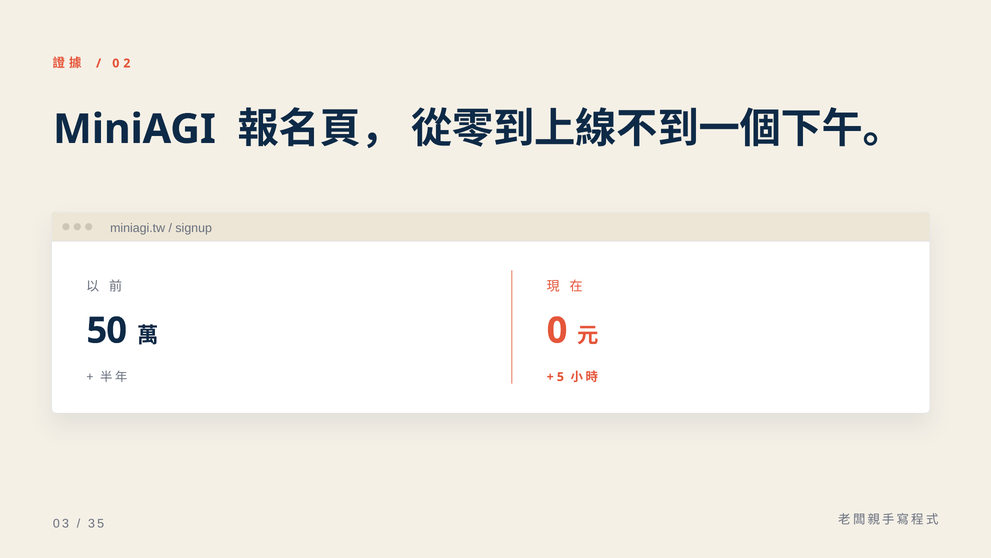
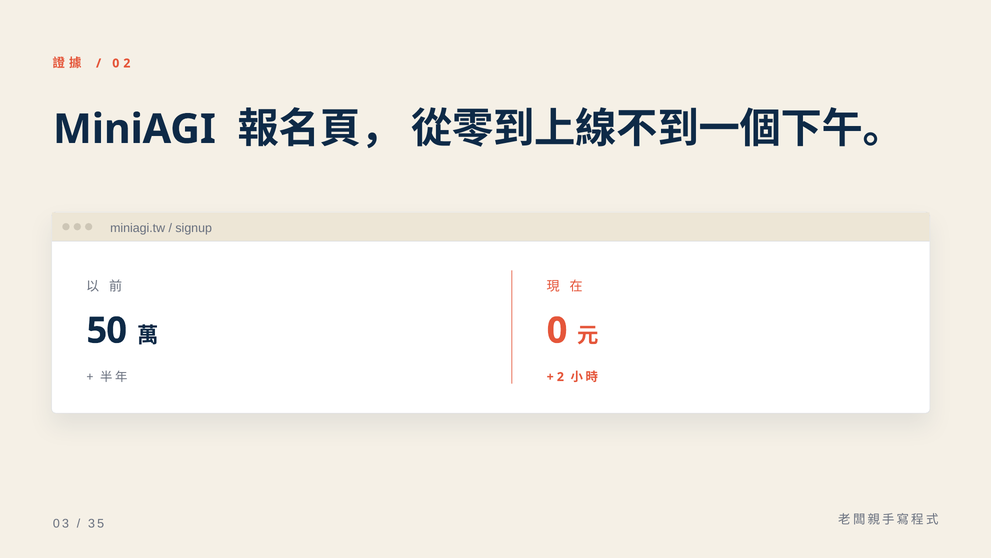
5 at (560, 377): 5 -> 2
